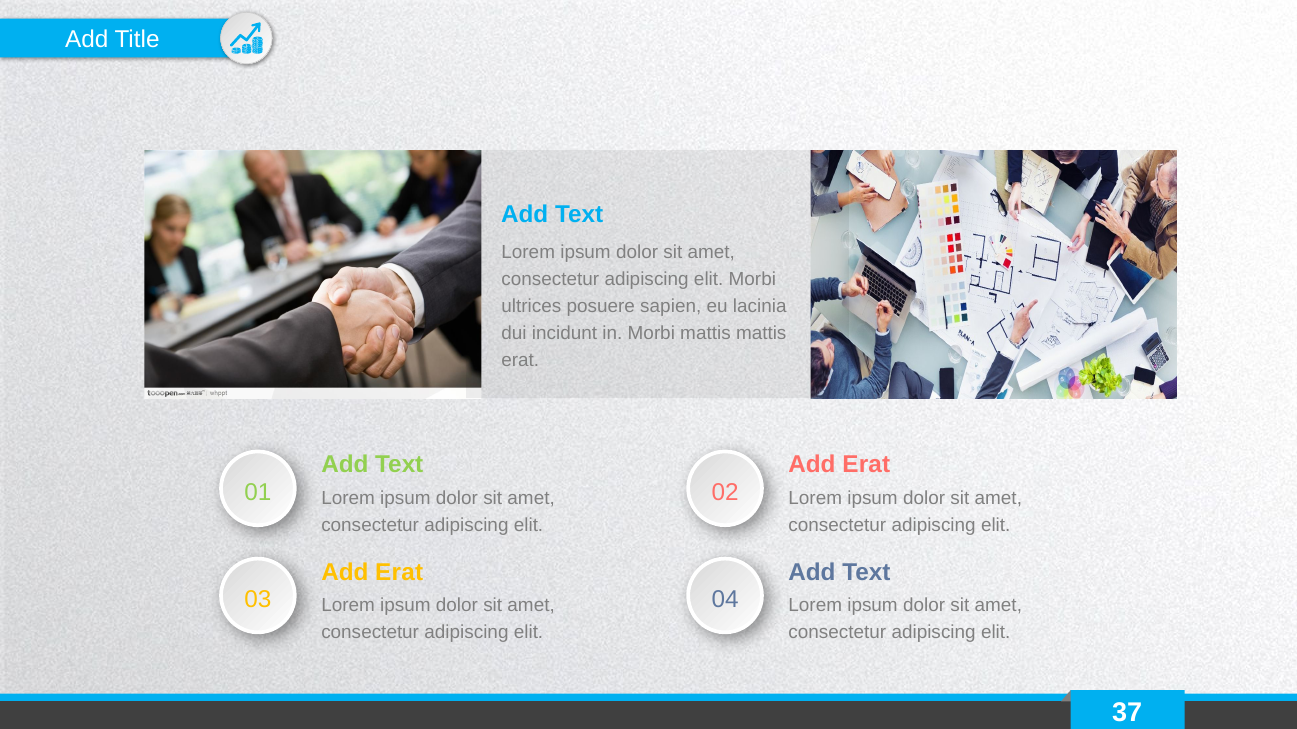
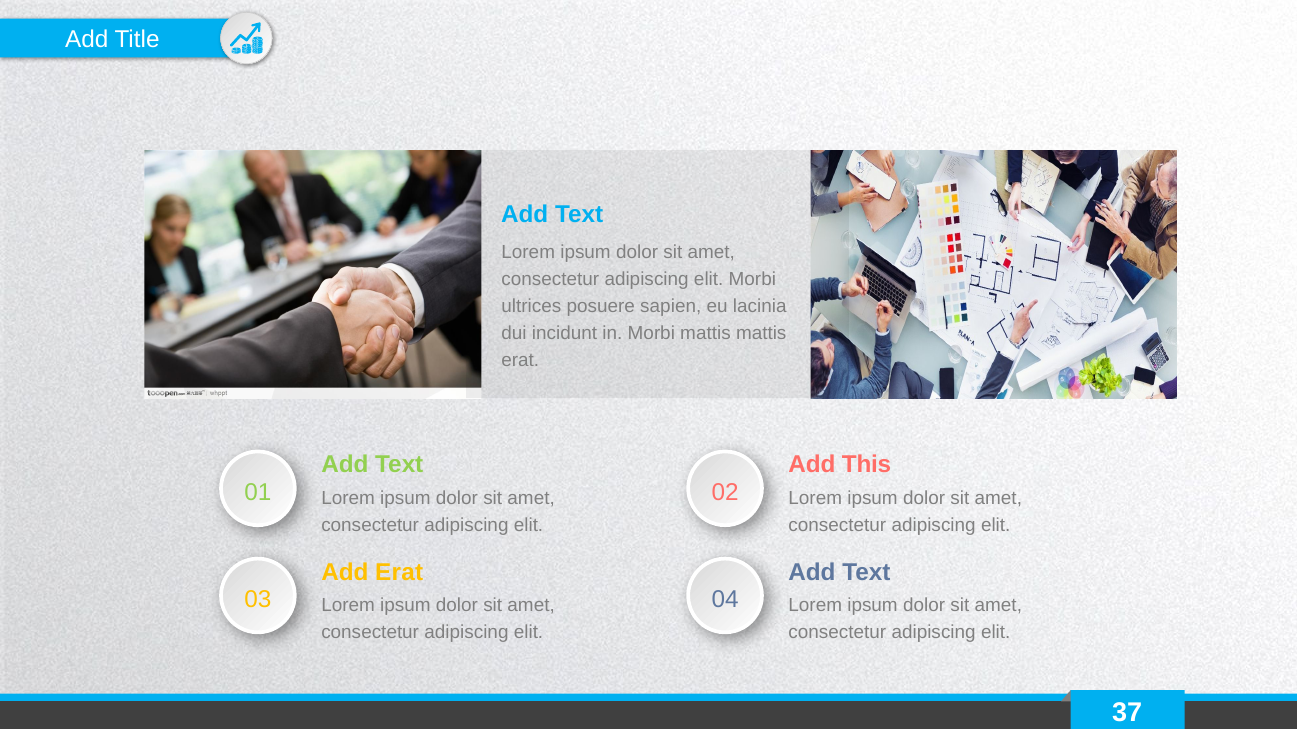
Erat at (866, 465): Erat -> This
